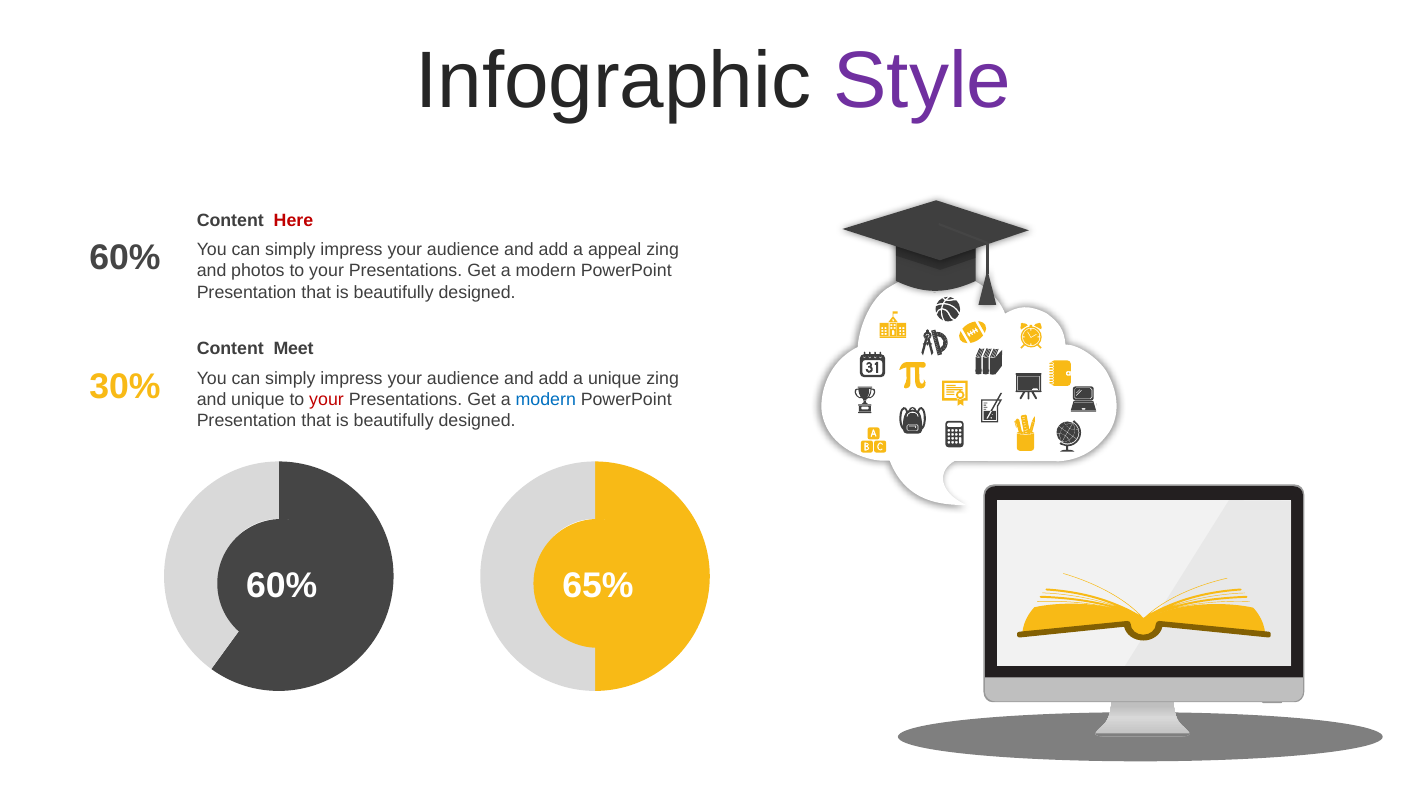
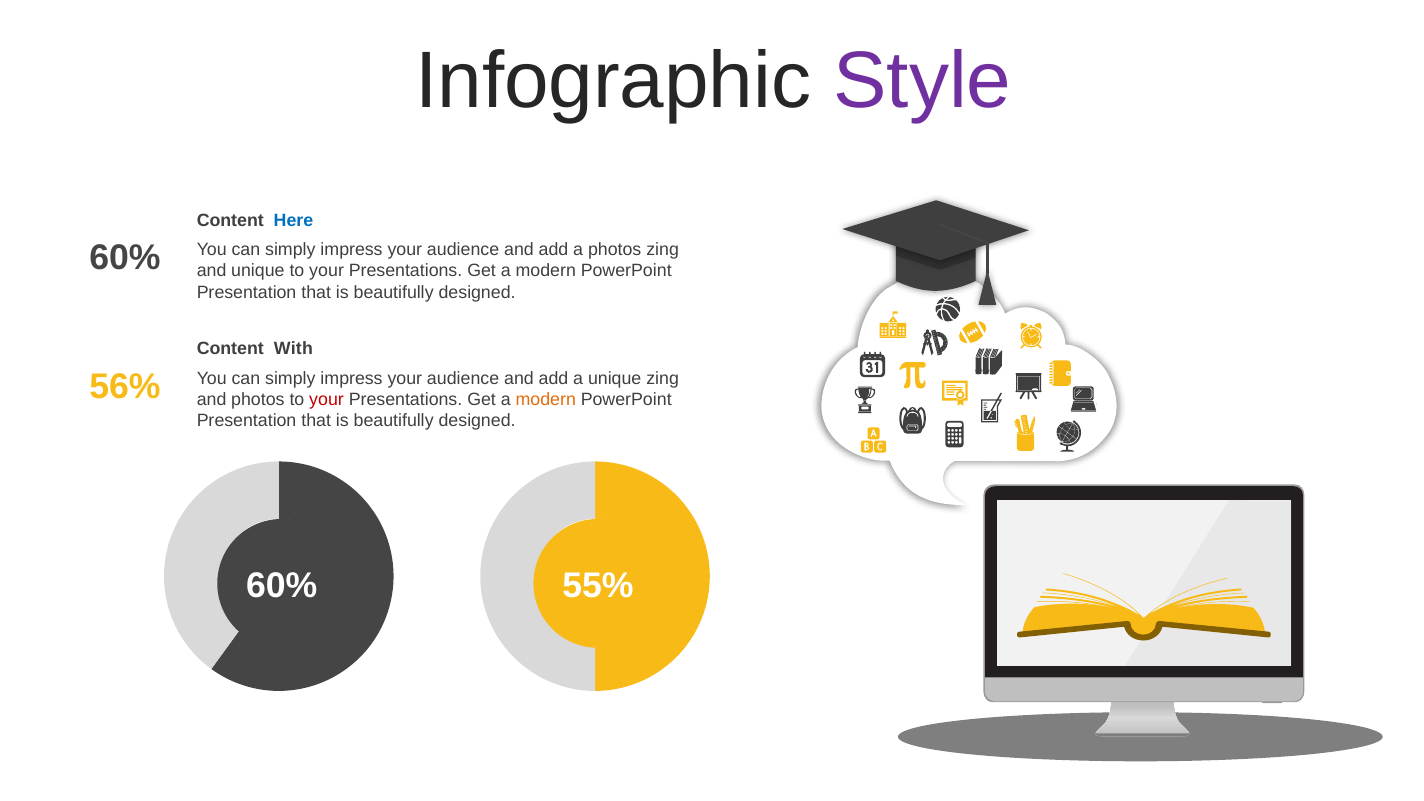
Here colour: red -> blue
a appeal: appeal -> photos
and photos: photos -> unique
Meet: Meet -> With
30%: 30% -> 56%
and unique: unique -> photos
modern at (546, 400) colour: blue -> orange
65%: 65% -> 55%
